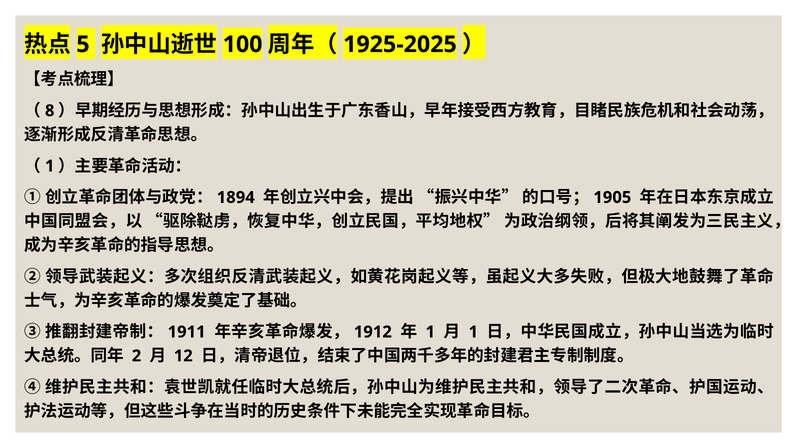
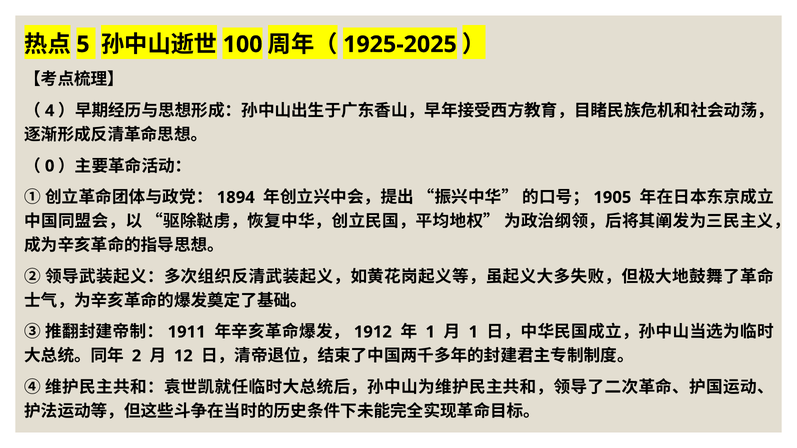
8: 8 -> 4
1 at (50, 166): 1 -> 0
